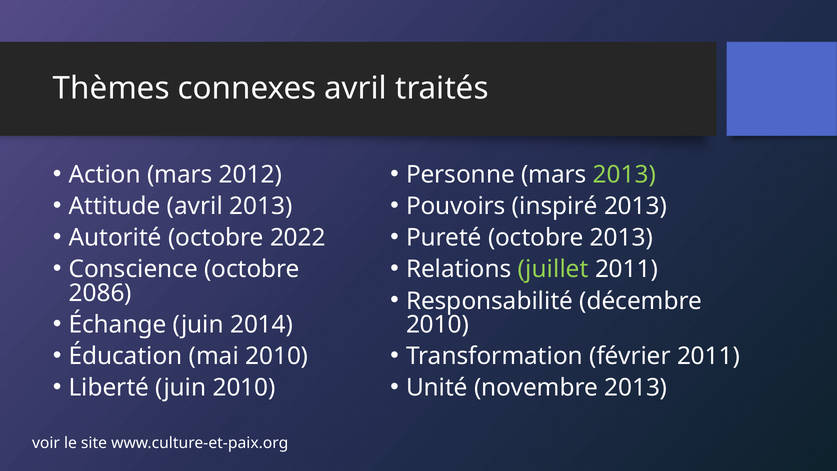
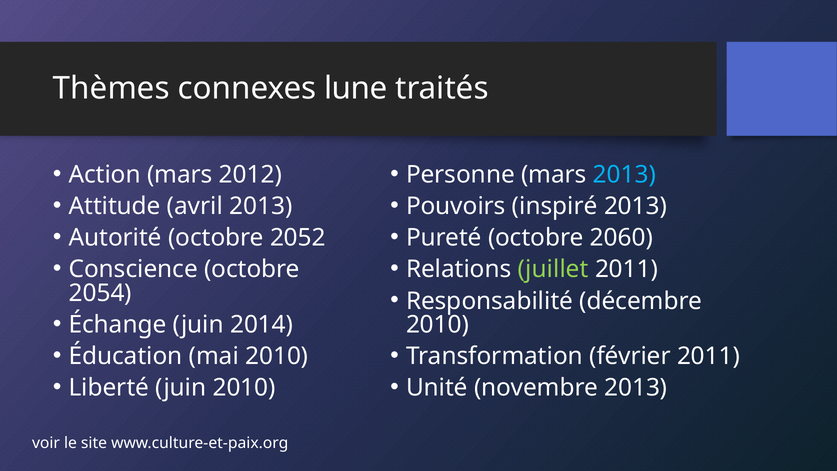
connexes avril: avril -> lune
2013 at (625, 175) colour: light green -> light blue
2022: 2022 -> 2052
octobre 2013: 2013 -> 2060
2086: 2086 -> 2054
